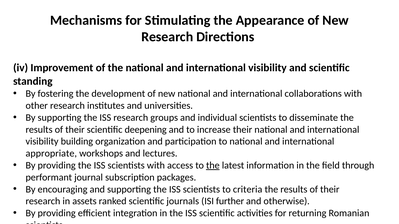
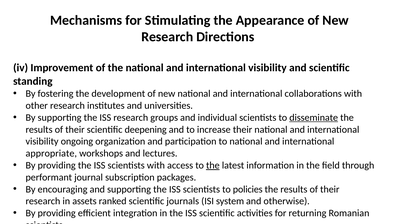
disseminate underline: none -> present
building: building -> ongoing
criteria: criteria -> policies
further: further -> system
